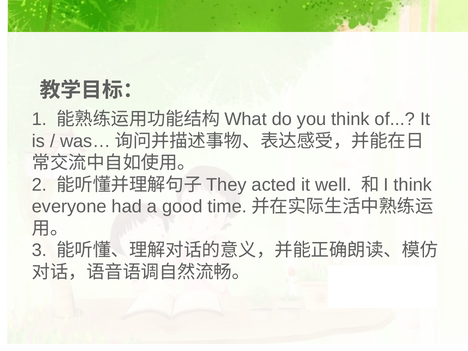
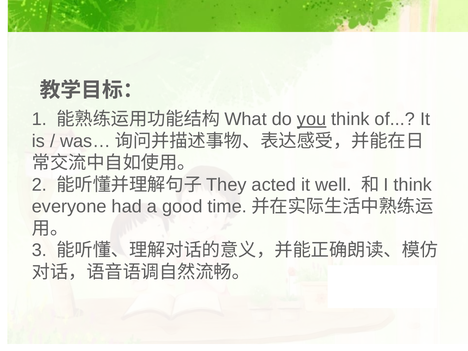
you underline: none -> present
